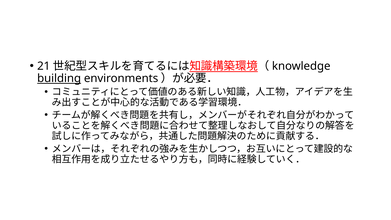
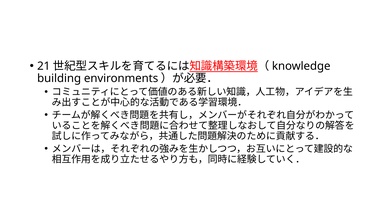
building underline: present -> none
